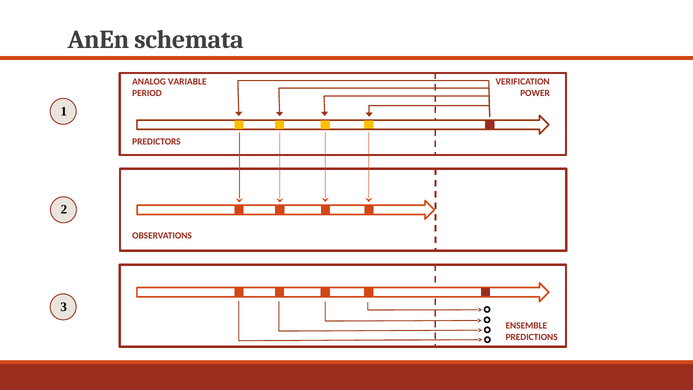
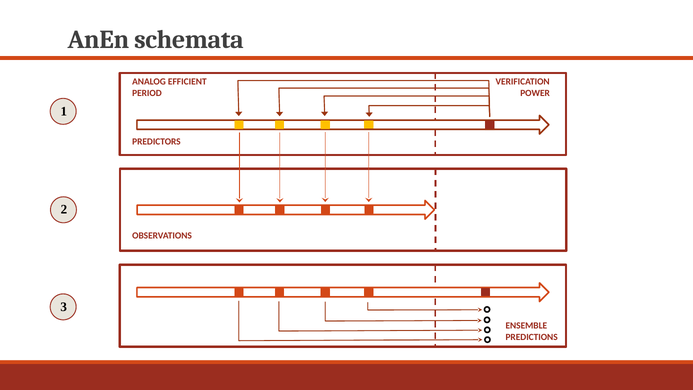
VARIABLE: VARIABLE -> EFFICIENT
